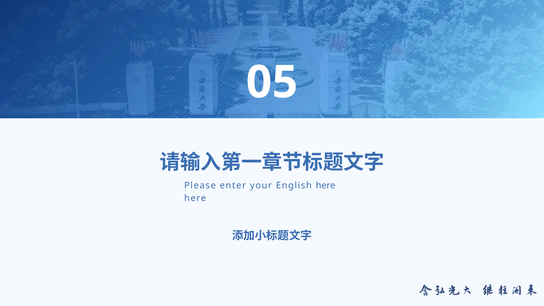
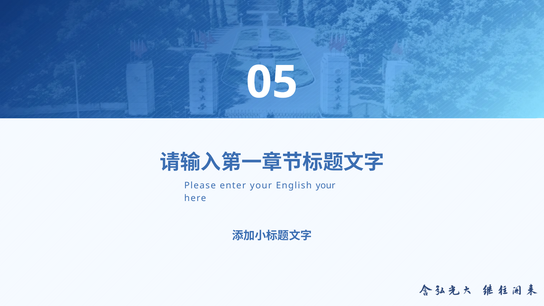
English here: here -> your
